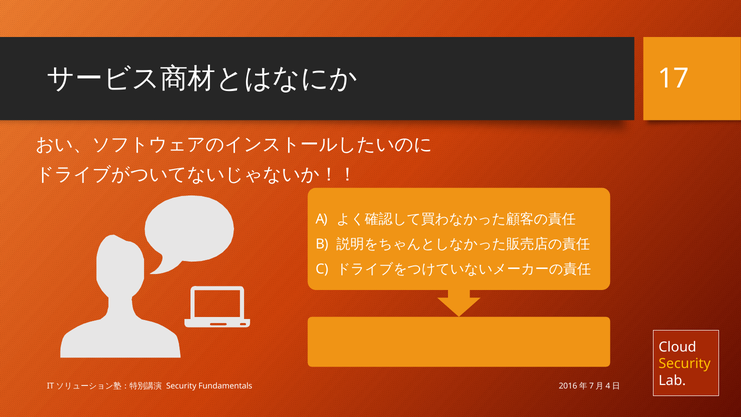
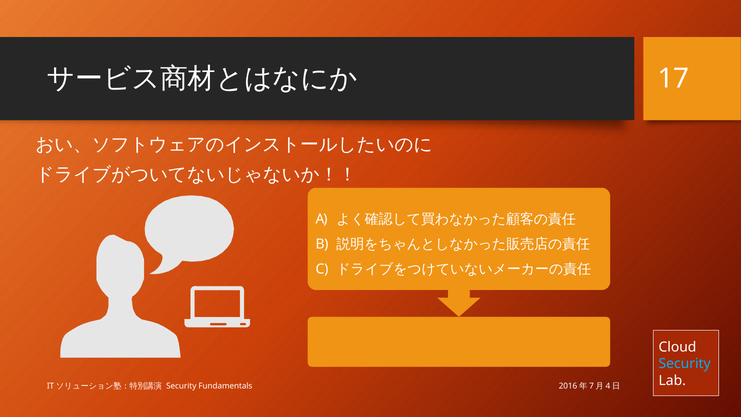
Security at (685, 364) colour: yellow -> light blue
